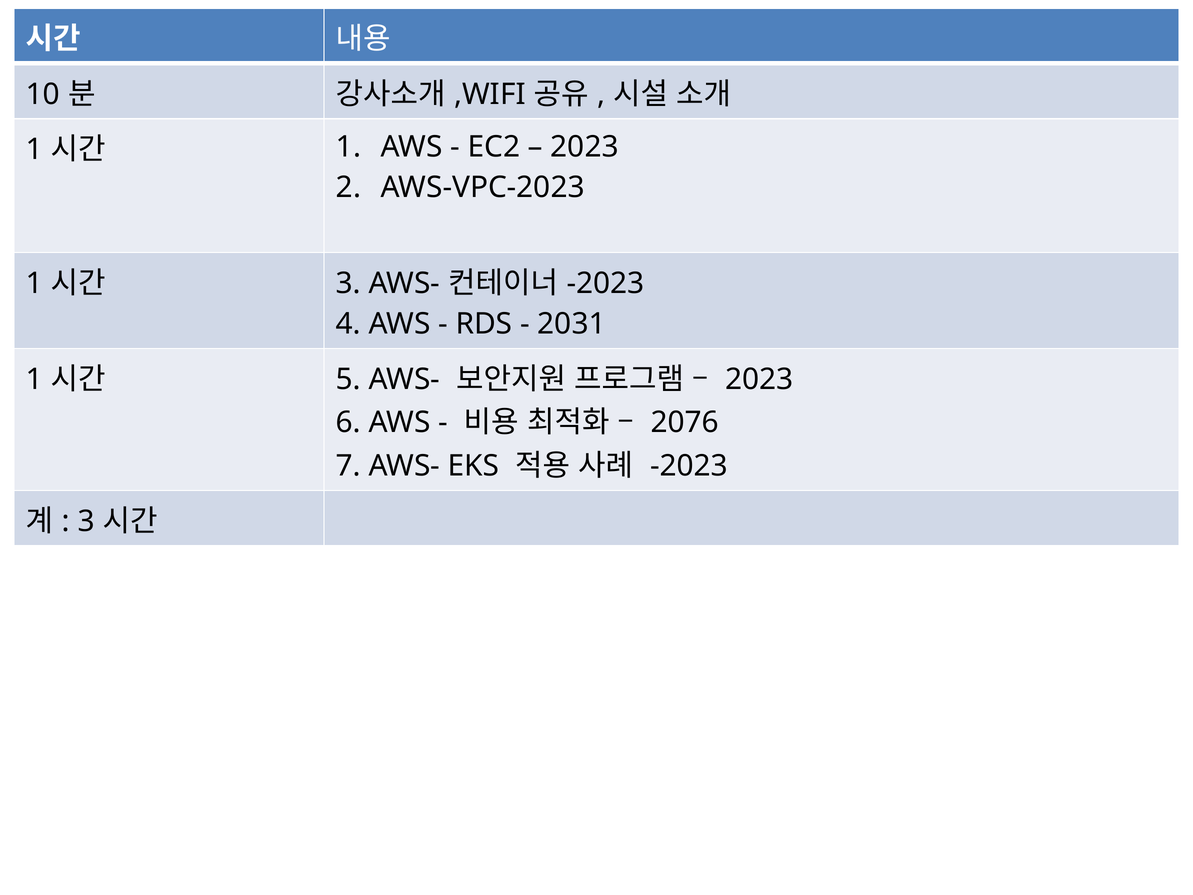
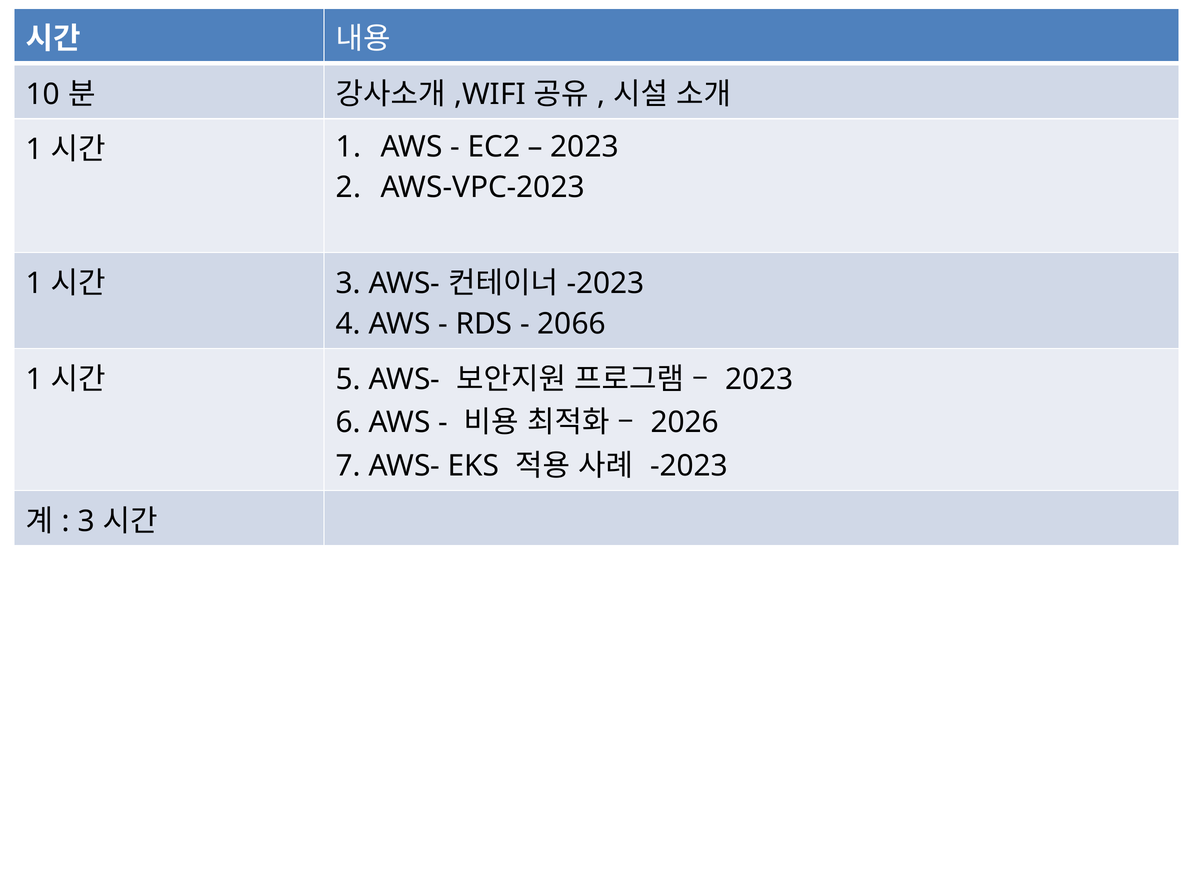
2031: 2031 -> 2066
2076: 2076 -> 2026
